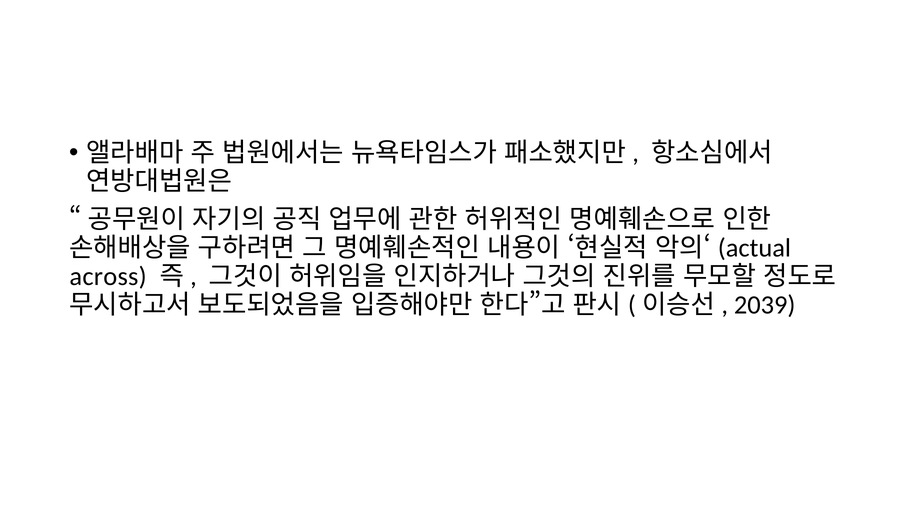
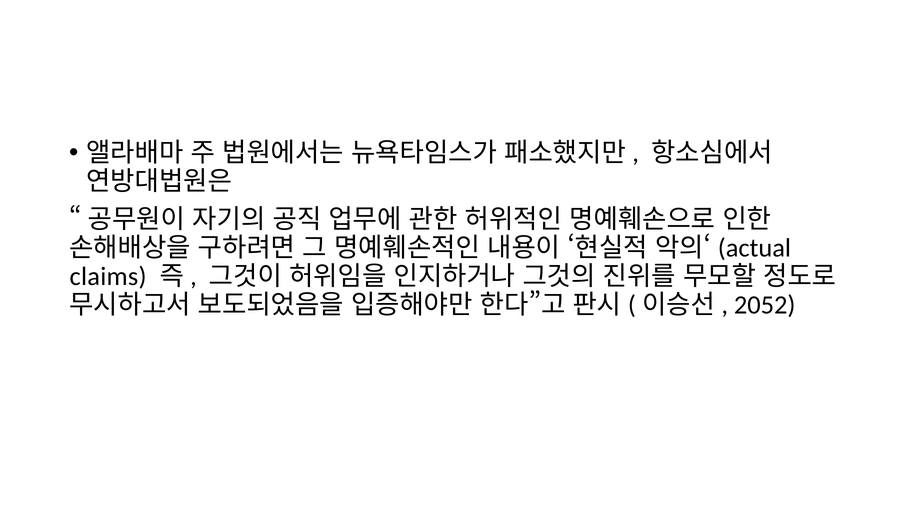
across: across -> claims
2039: 2039 -> 2052
